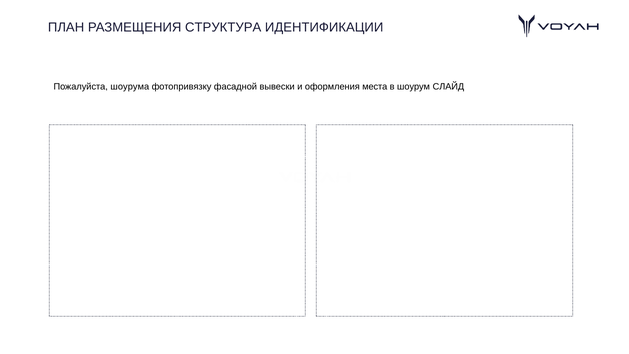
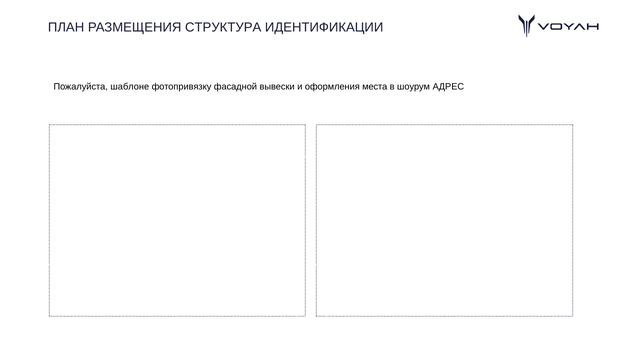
шоурума: шоурума -> шаблоне
СЛАЙД: СЛАЙД -> АДРЕС
